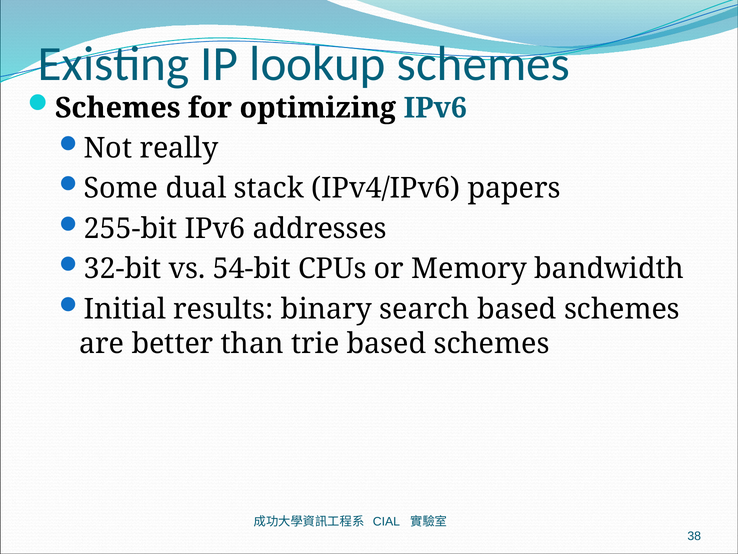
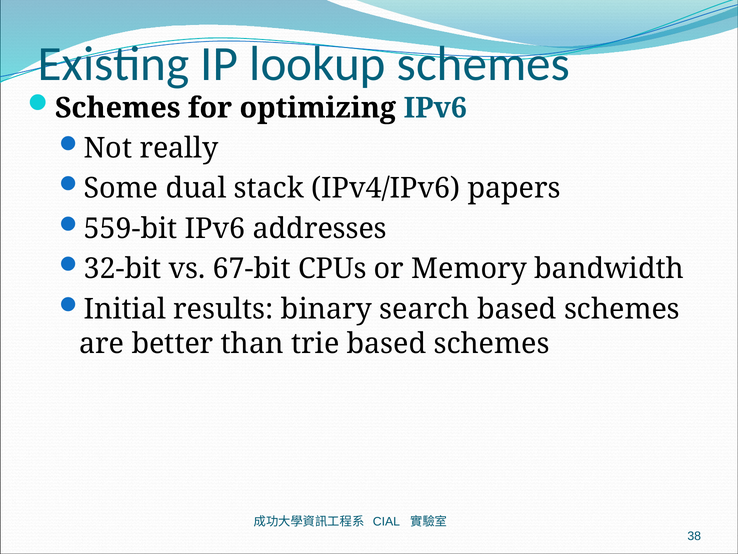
255-bit: 255-bit -> 559-bit
54-bit: 54-bit -> 67-bit
